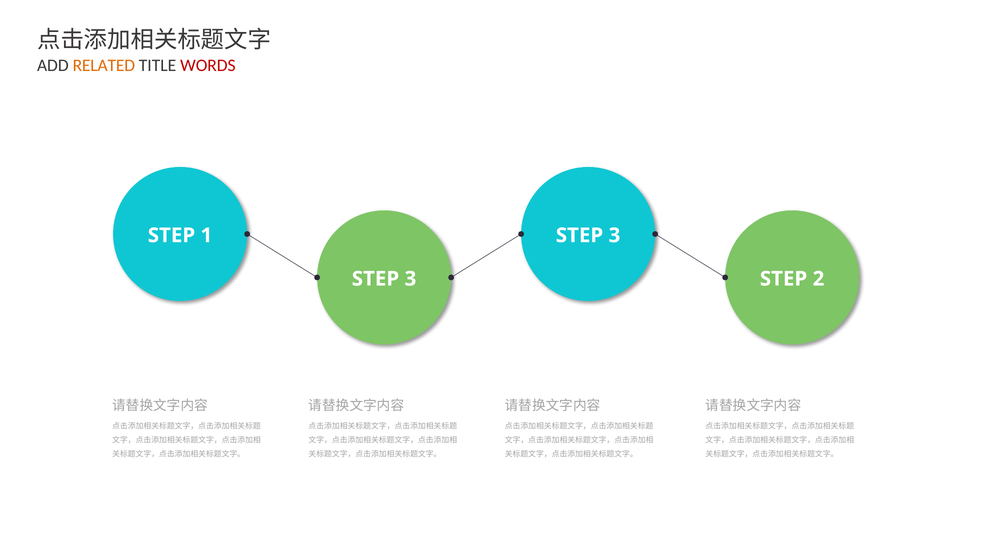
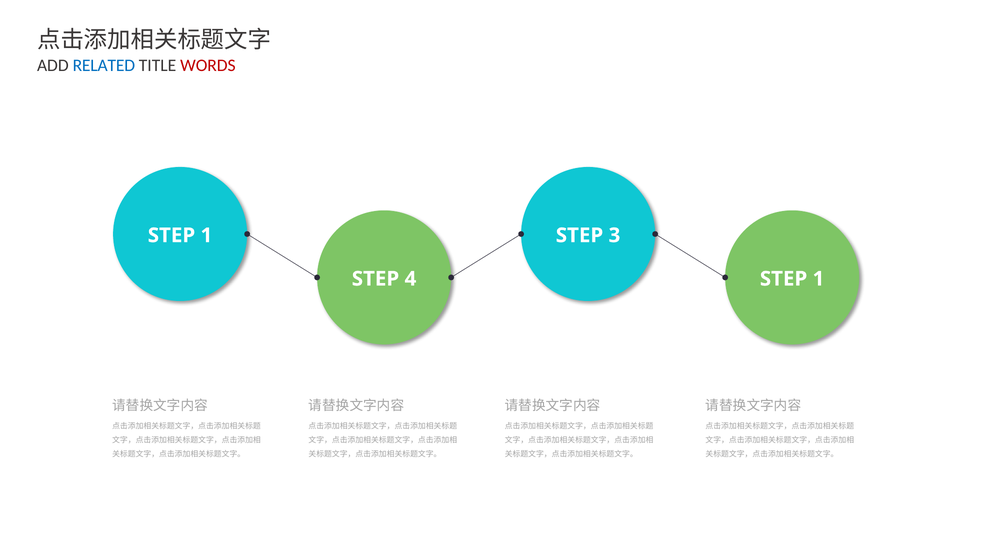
RELATED colour: orange -> blue
3 at (410, 279): 3 -> 4
2 at (818, 279): 2 -> 1
